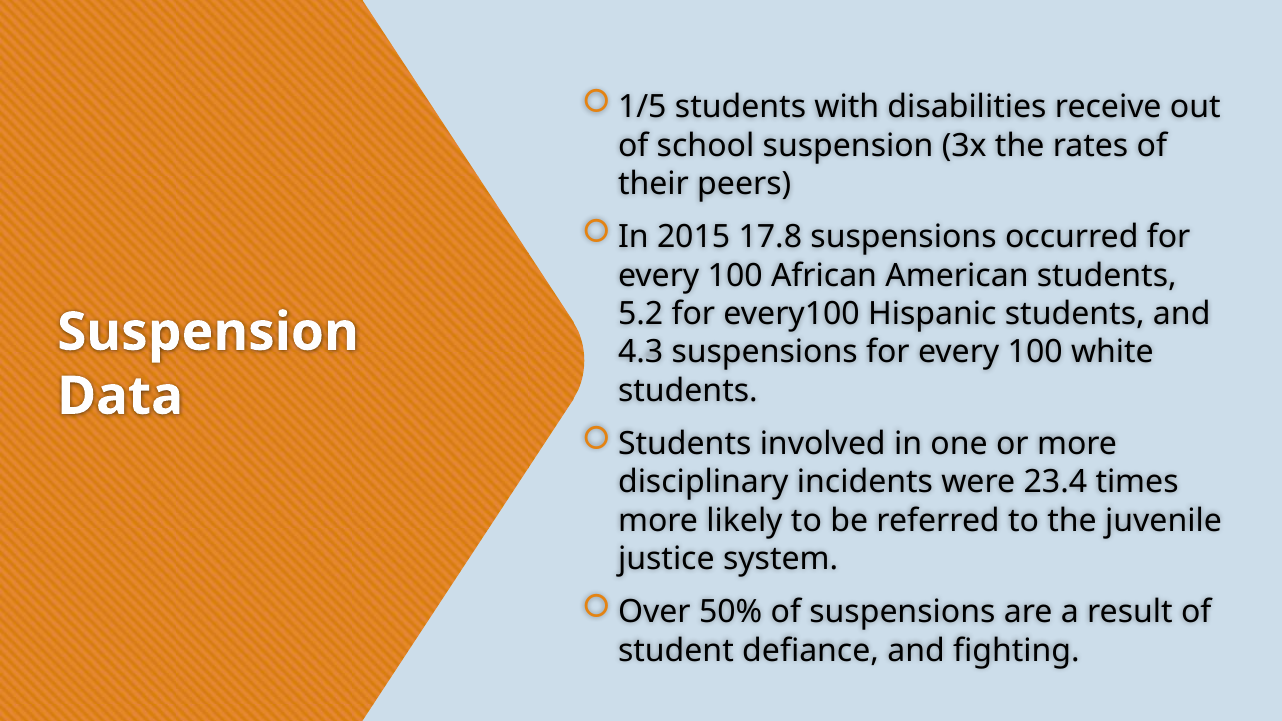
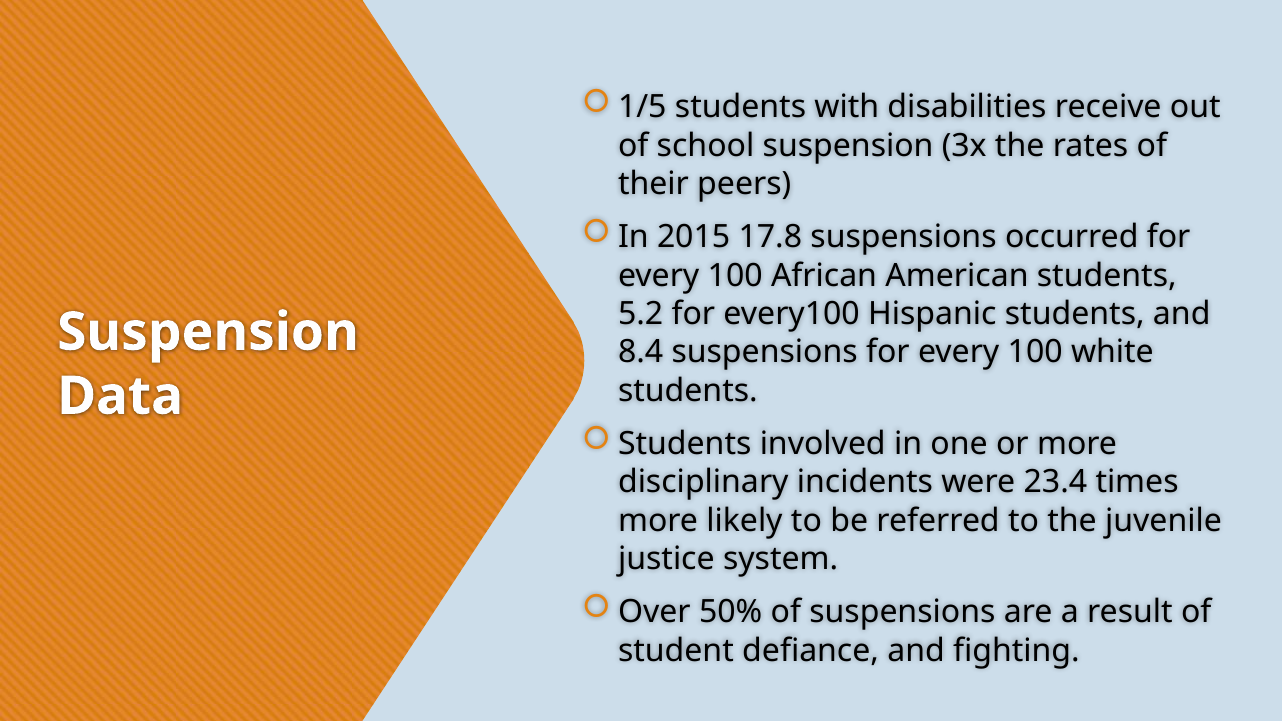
4.3: 4.3 -> 8.4
